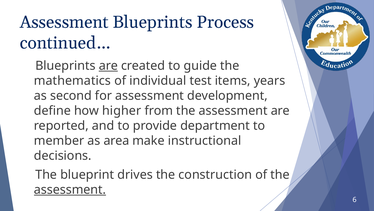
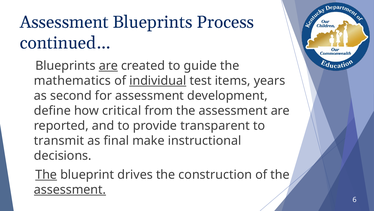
individual underline: none -> present
higher: higher -> critical
department: department -> transparent
member: member -> transmit
area: area -> final
The at (46, 174) underline: none -> present
